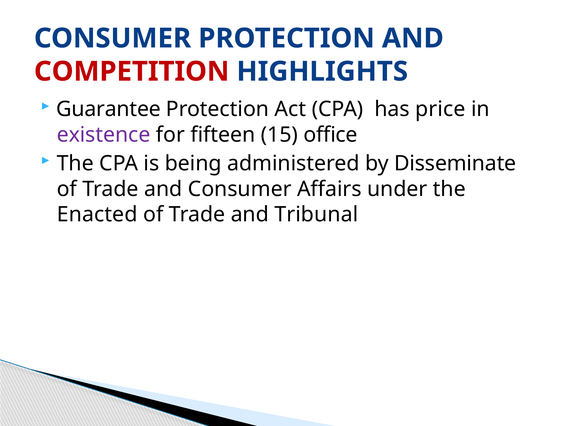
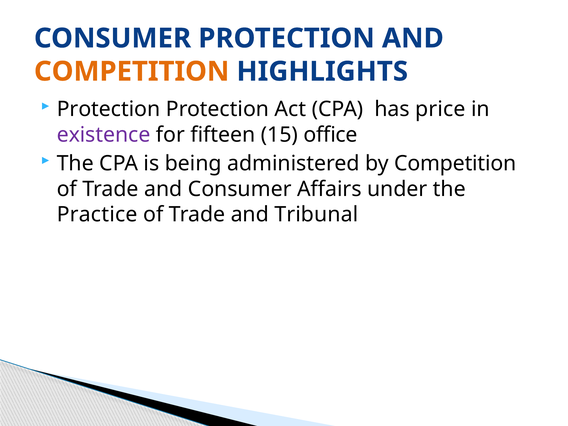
COMPETITION at (132, 71) colour: red -> orange
Guarantee at (109, 109): Guarantee -> Protection
by Disseminate: Disseminate -> Competition
Enacted: Enacted -> Practice
